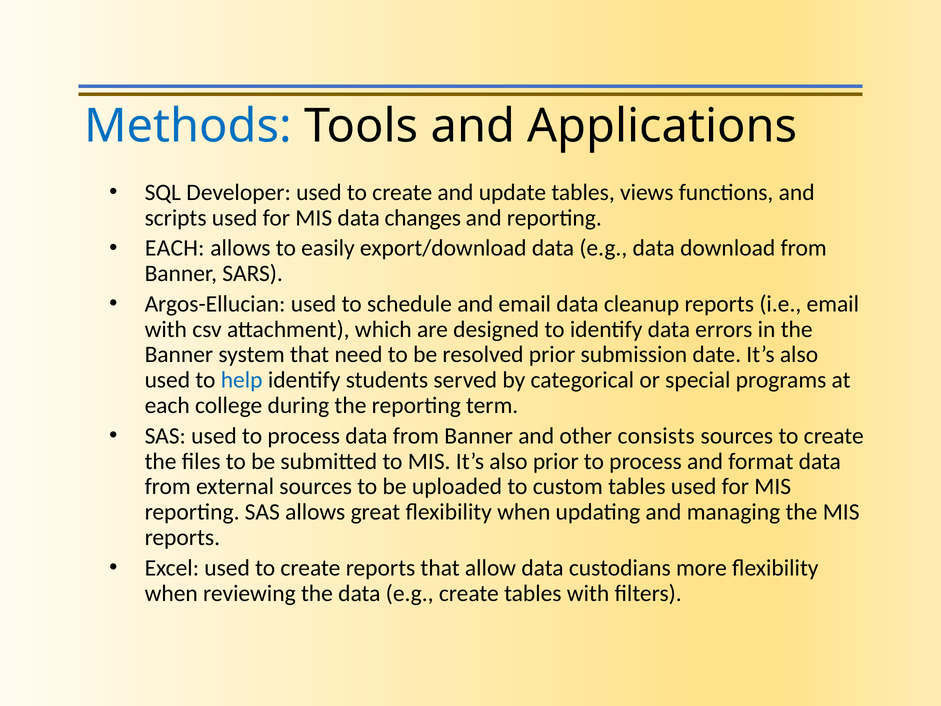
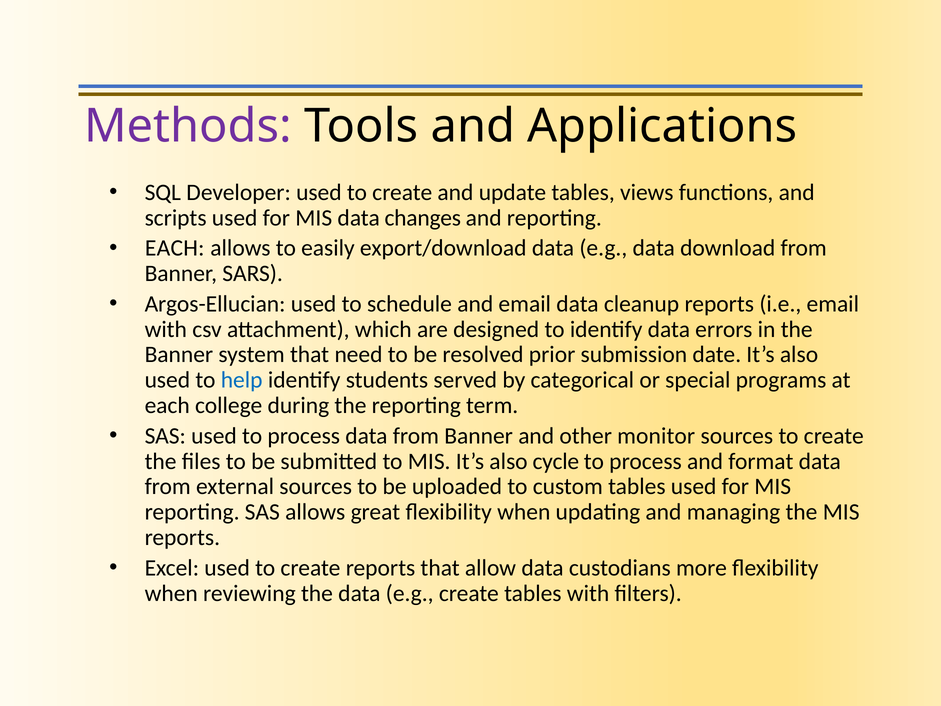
Methods colour: blue -> purple
consists: consists -> monitor
also prior: prior -> cycle
